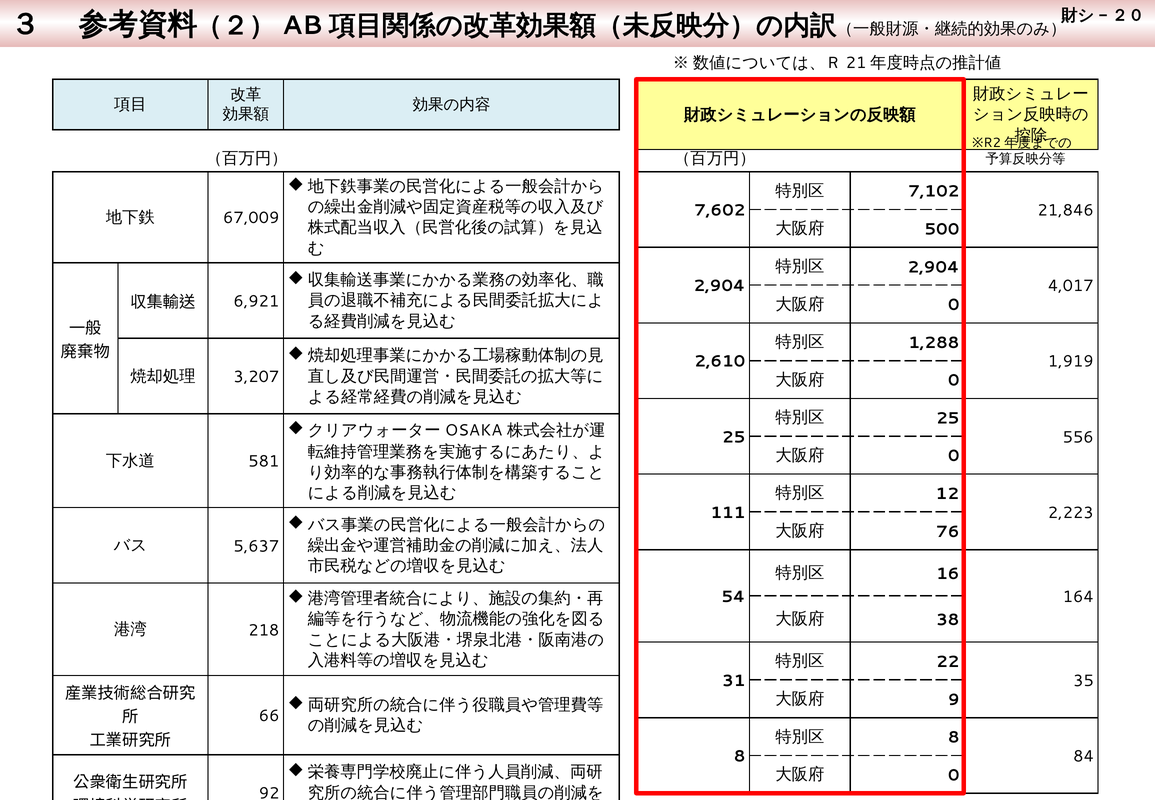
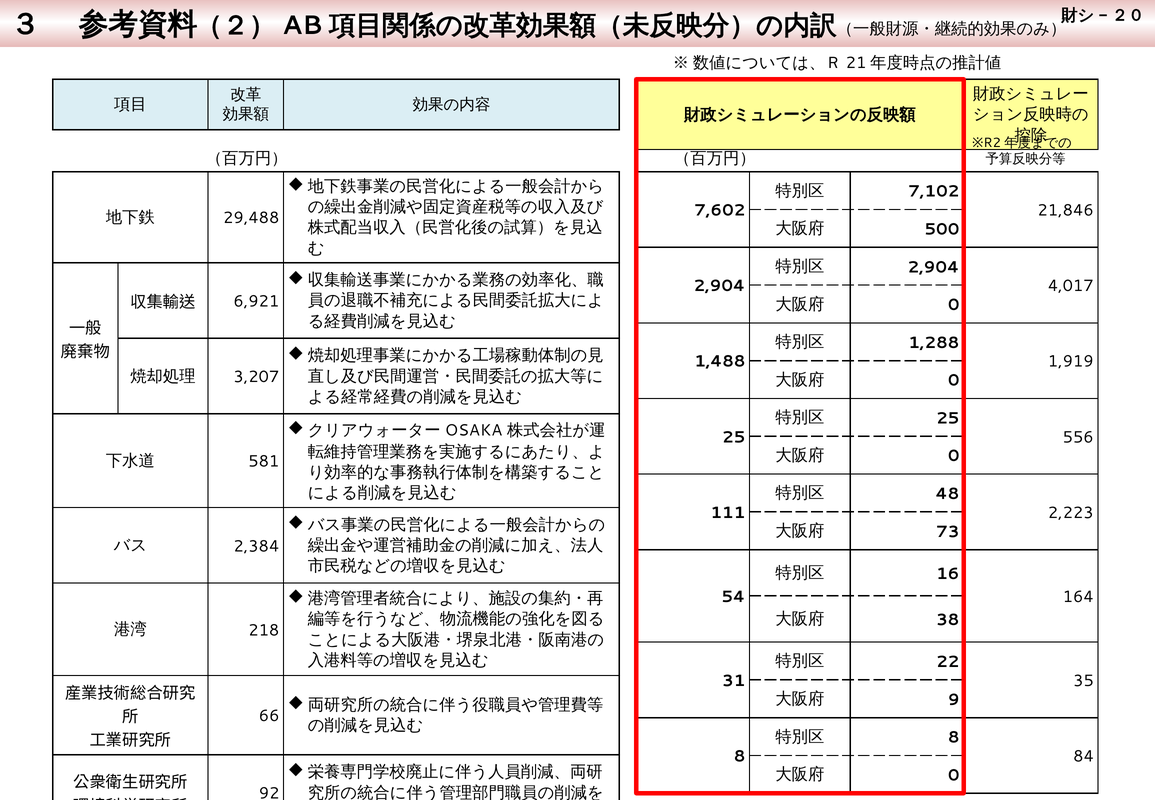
67,009: 67,009 -> 29,488
2,610: 2,610 -> 1,488
12: 12 -> 48
76: 76 -> 73
5,637: 5,637 -> 2,384
